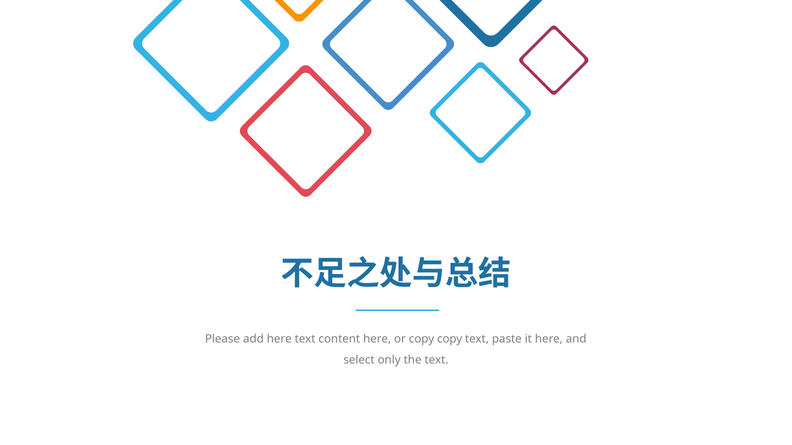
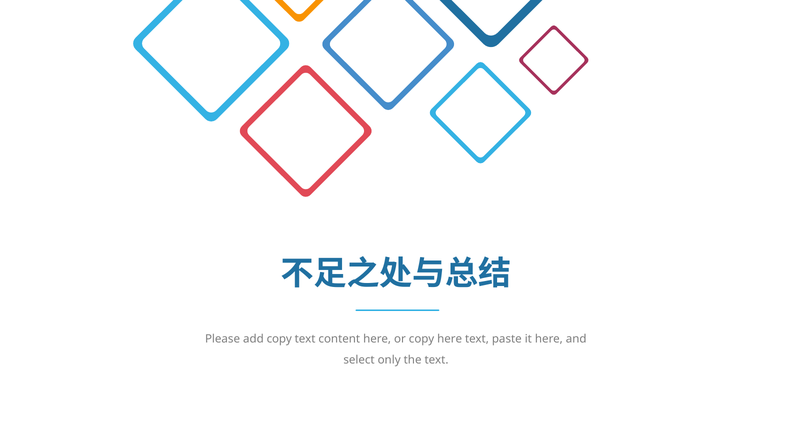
add here: here -> copy
copy copy: copy -> here
